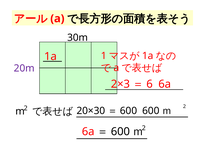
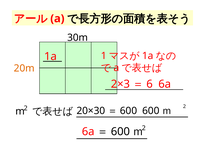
20m colour: purple -> orange
